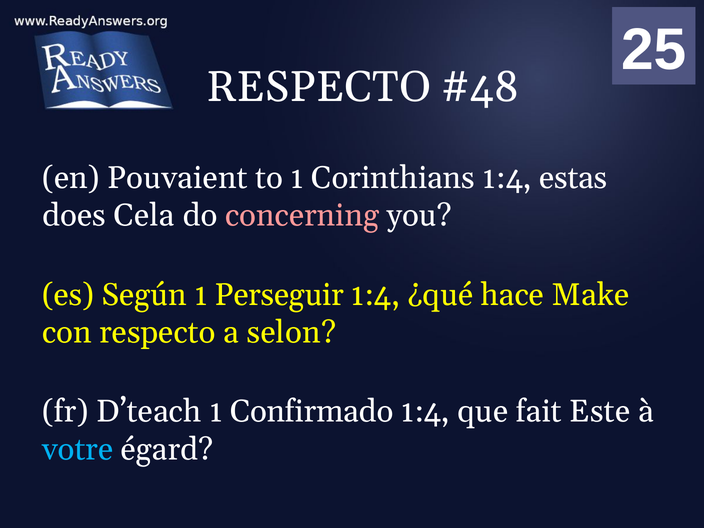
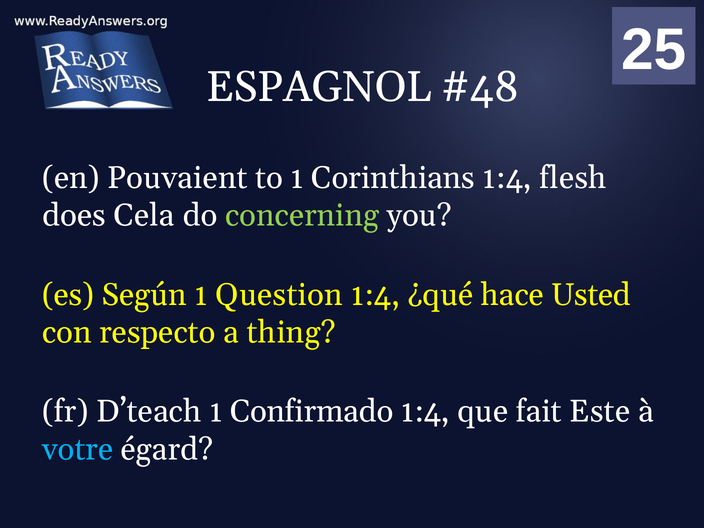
RESPECTO at (319, 87): RESPECTO -> ESPAGNOL
estas: estas -> flesh
concerning colour: pink -> light green
Perseguir: Perseguir -> Question
Make: Make -> Usted
selon: selon -> thing
